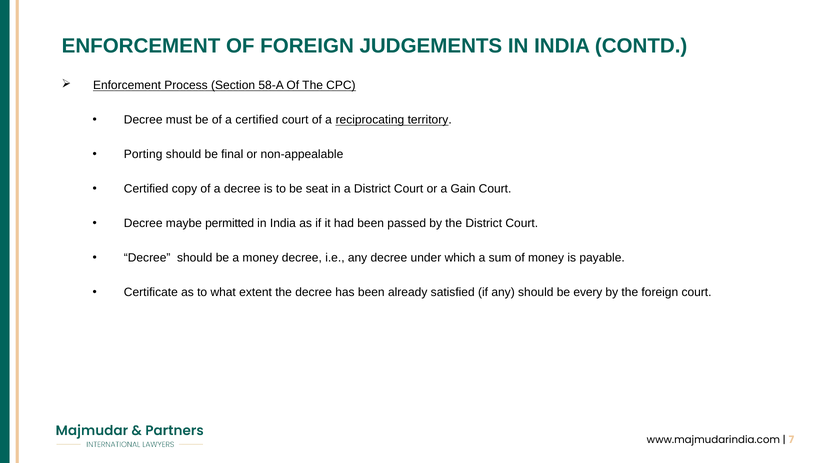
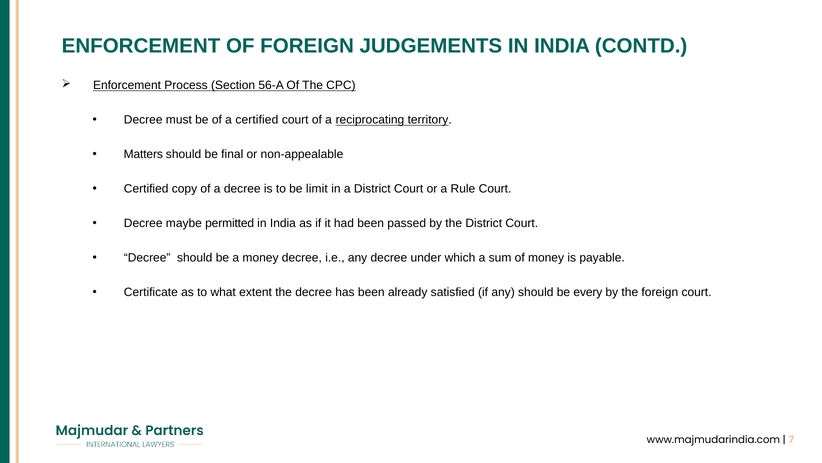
58-A: 58-A -> 56-A
Porting: Porting -> Matters
seat: seat -> limit
Gain: Gain -> Rule
